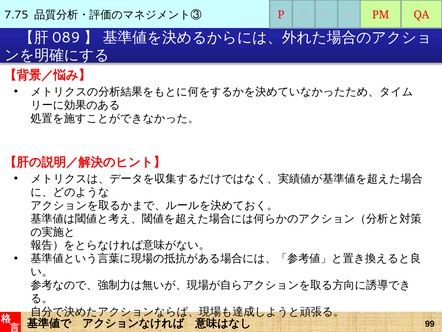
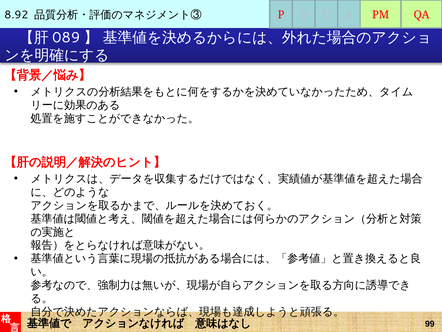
7.75: 7.75 -> 8.92
